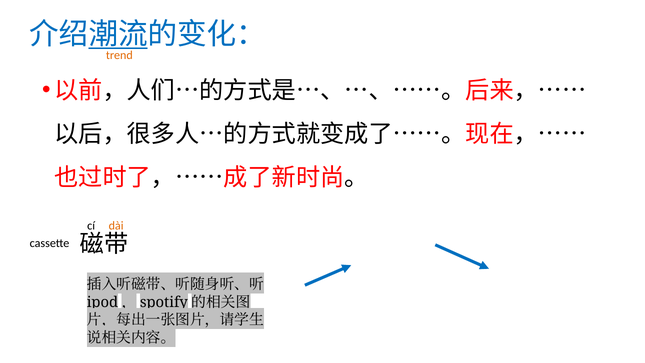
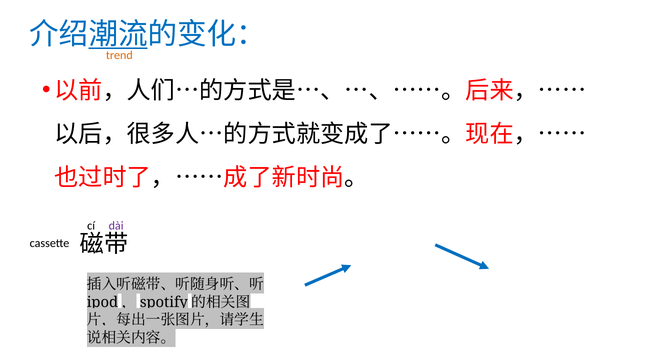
dài colour: orange -> purple
